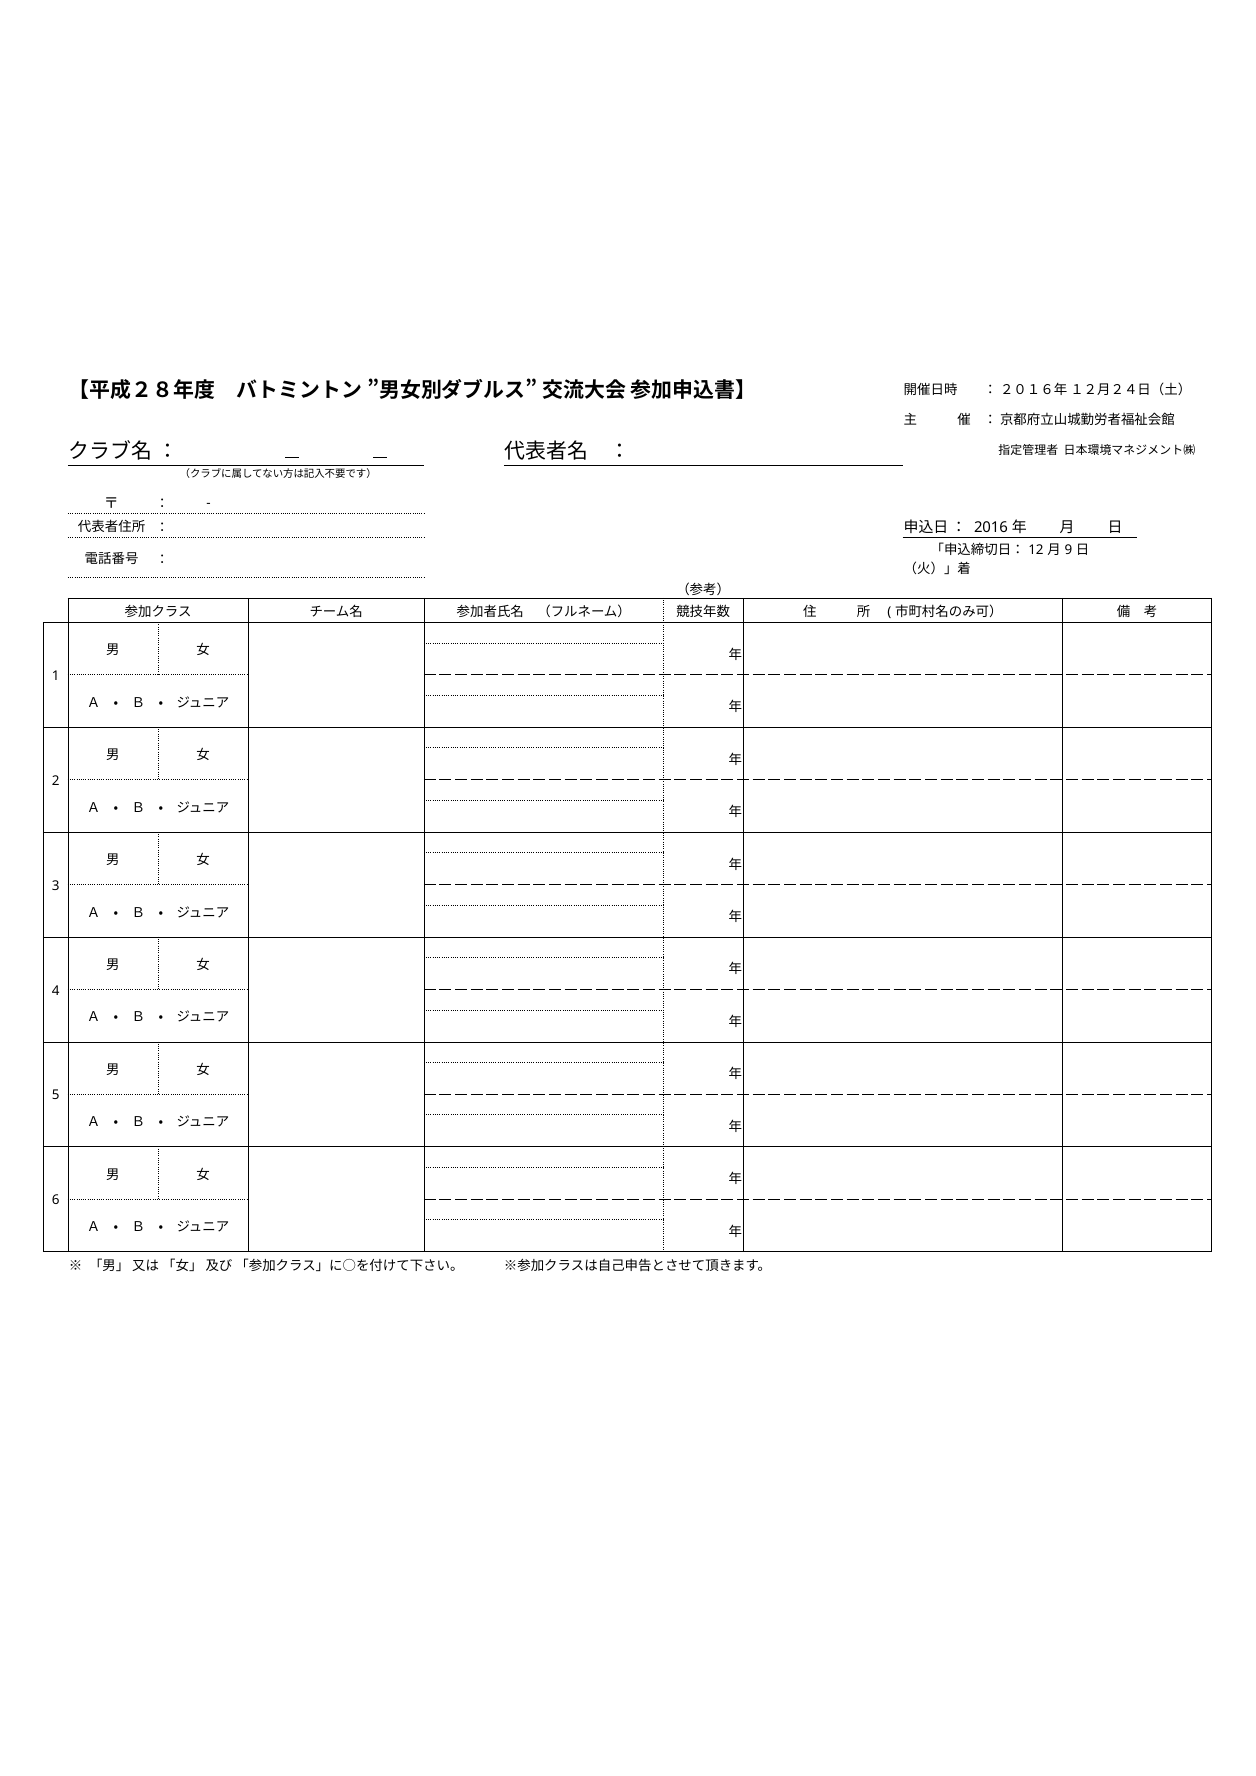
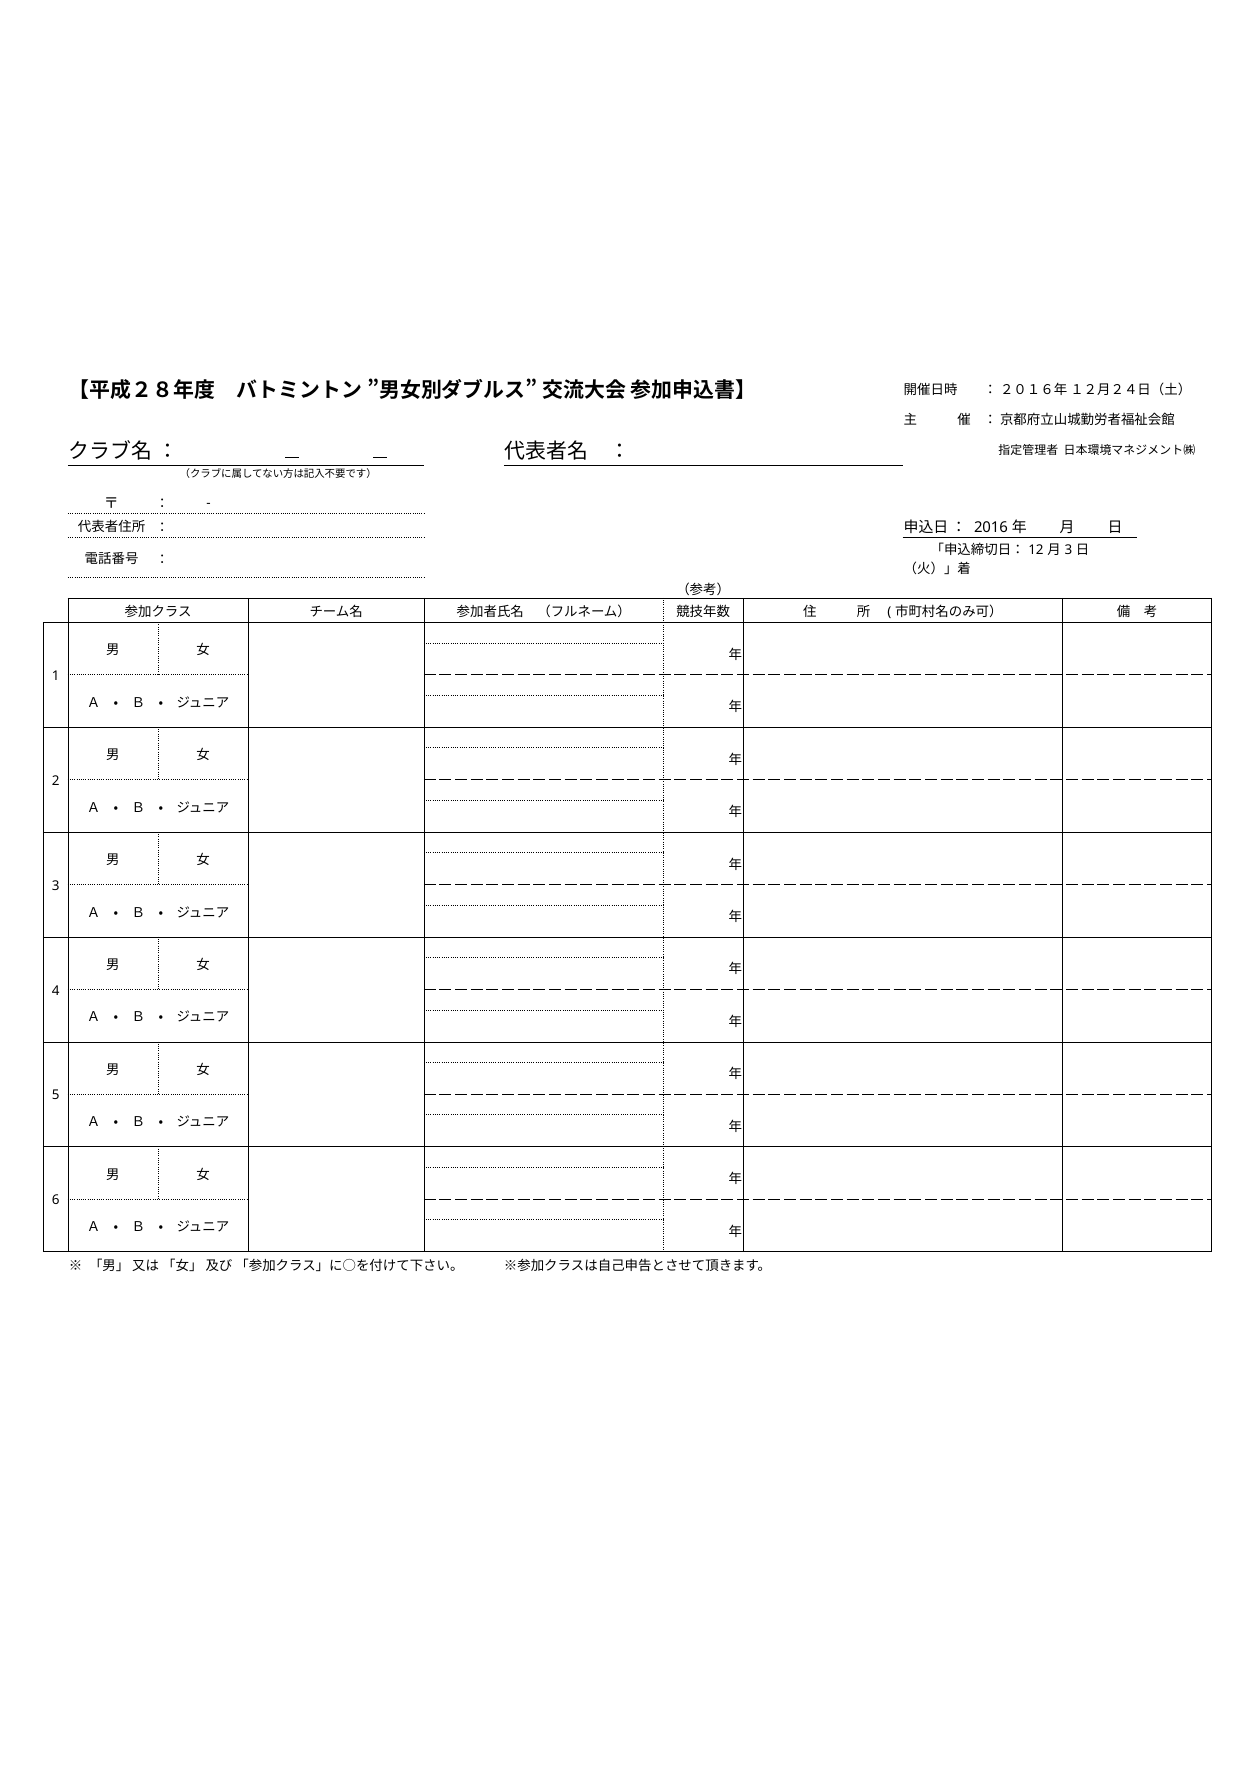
9 at (1068, 550): 9 -> 3
